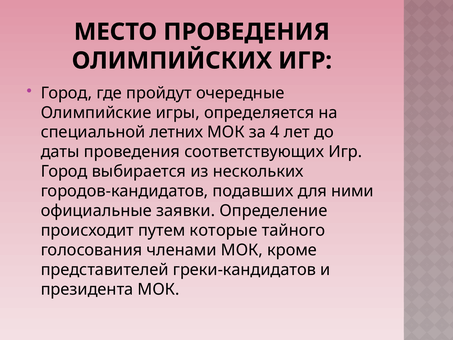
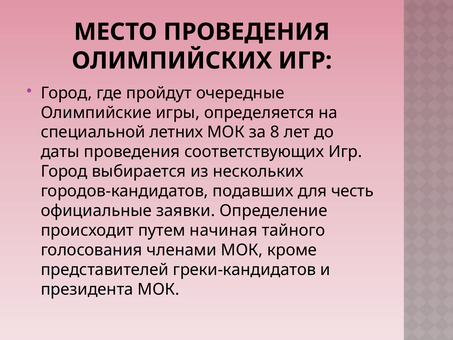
4: 4 -> 8
ними: ними -> честь
которые: которые -> начиная
